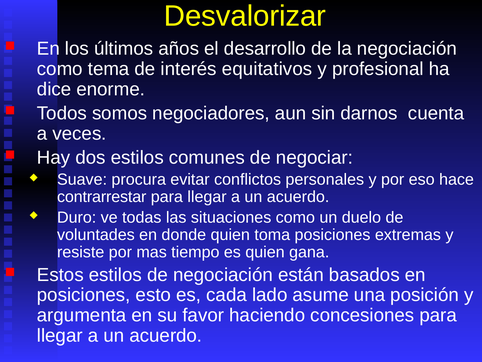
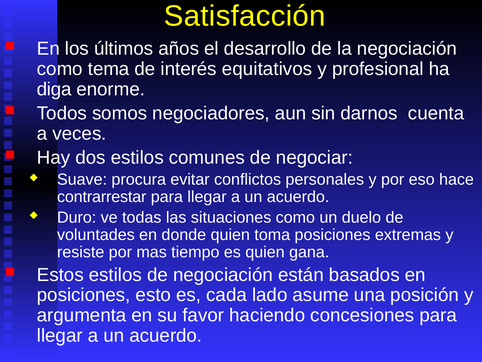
Desvalorizar: Desvalorizar -> Satisfacción
dice: dice -> diga
